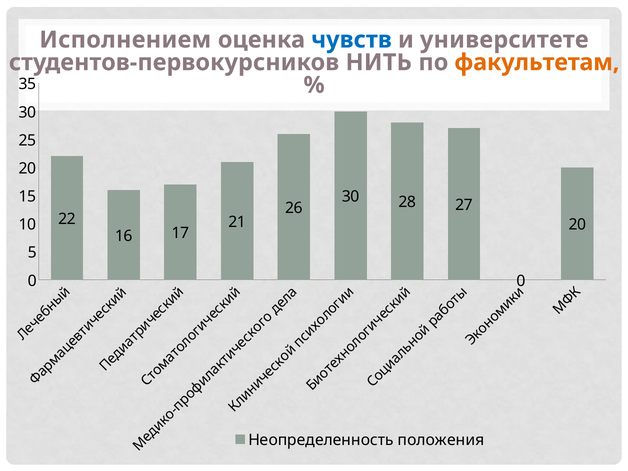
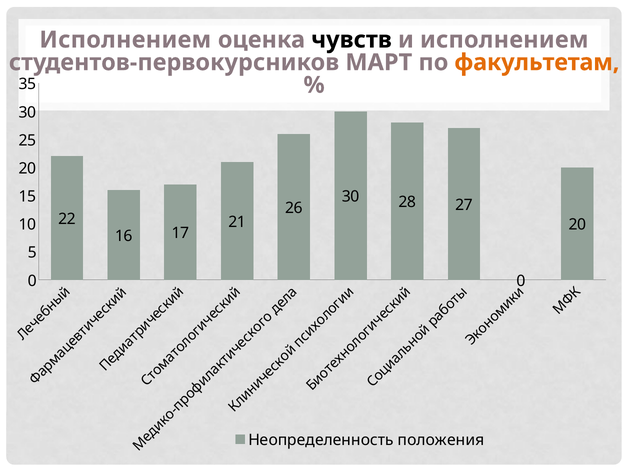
чувств colour: blue -> black
и университете: университете -> исполнением
НИТЬ: НИТЬ -> МАРТ
